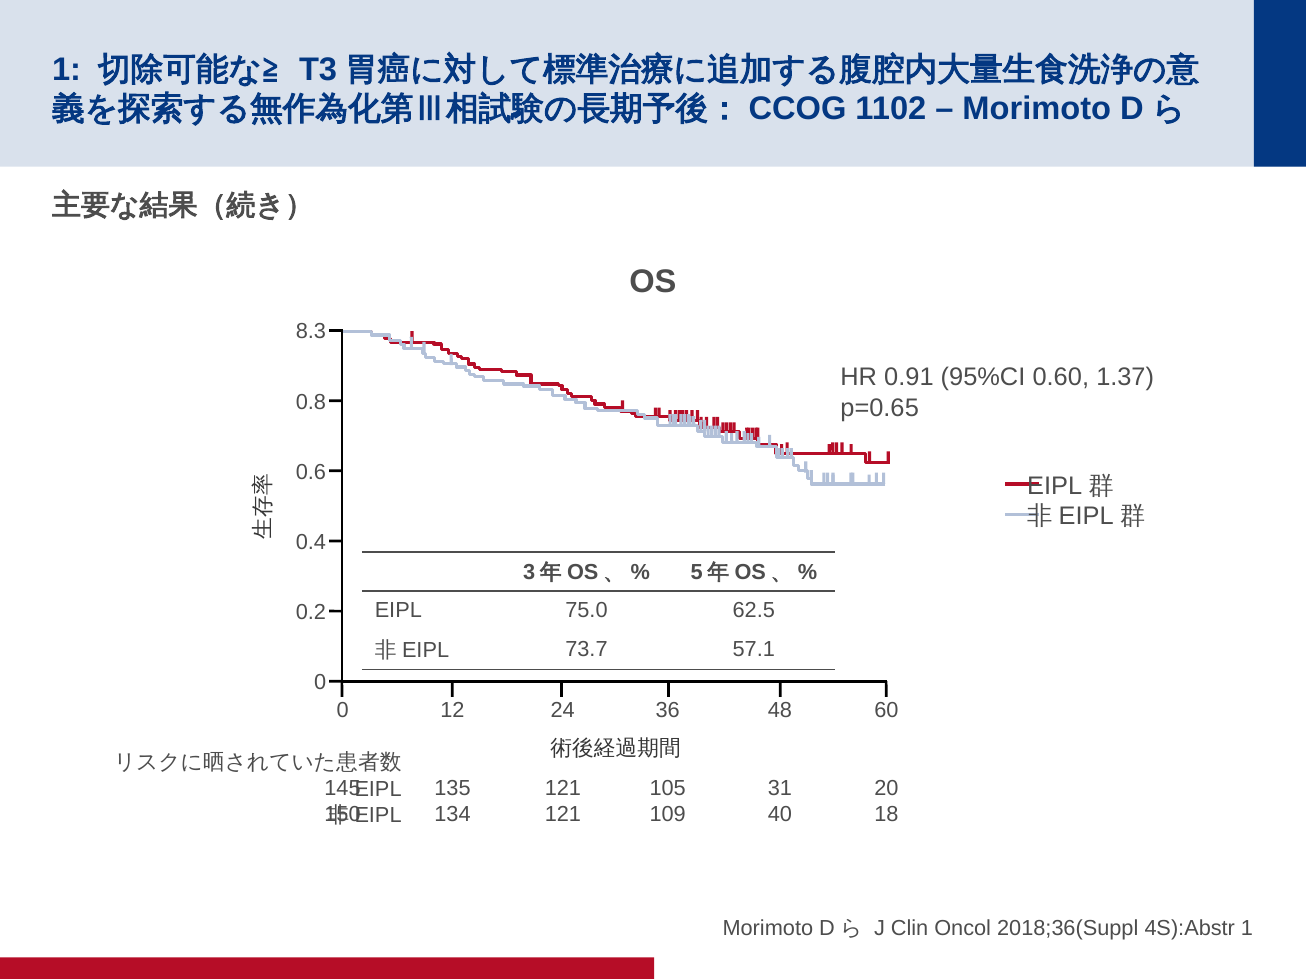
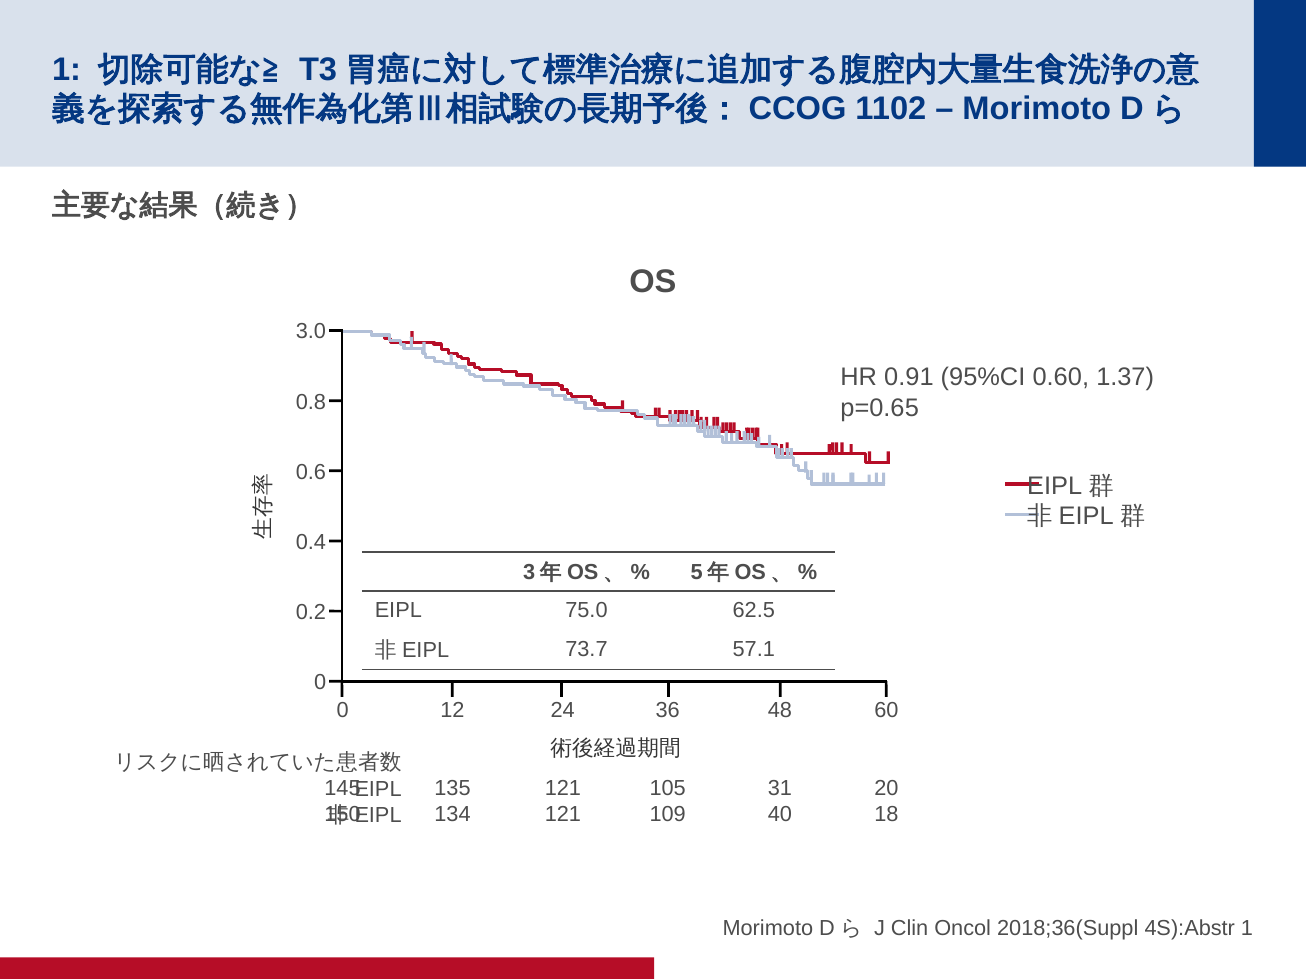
8.3: 8.3 -> 3.0
